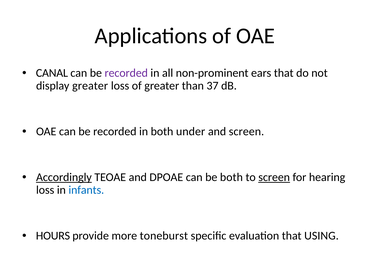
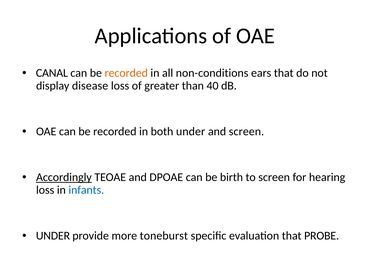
recorded at (126, 73) colour: purple -> orange
non-prominent: non-prominent -> non-conditions
display greater: greater -> disease
37: 37 -> 40
be both: both -> birth
screen at (274, 177) underline: present -> none
HOURS at (53, 235): HOURS -> UNDER
USING: USING -> PROBE
